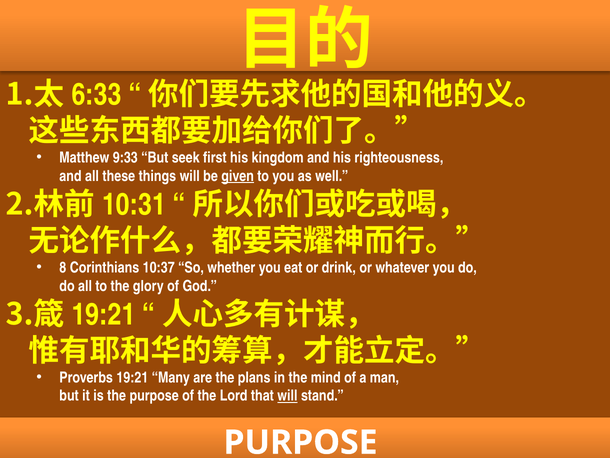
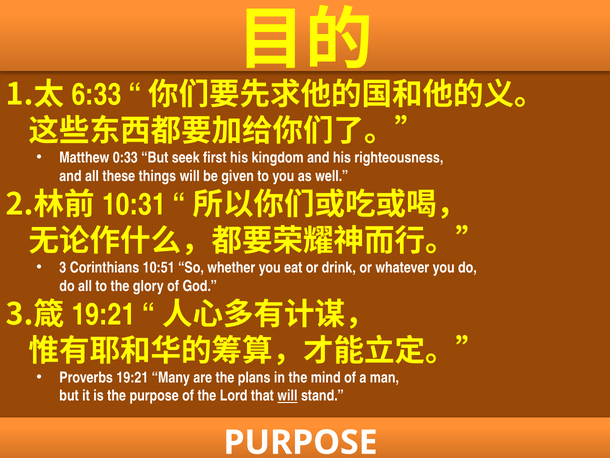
9:33: 9:33 -> 0:33
given underline: present -> none
8: 8 -> 3
10:37: 10:37 -> 10:51
